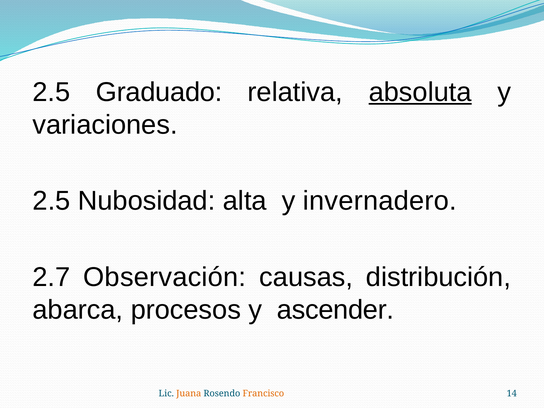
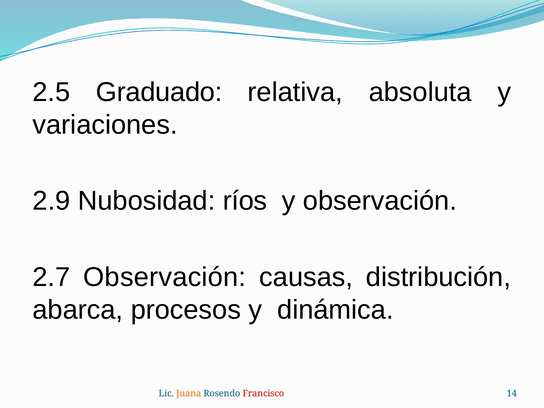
absoluta underline: present -> none
2.5 at (51, 201): 2.5 -> 2.9
alta: alta -> ríos
y invernadero: invernadero -> observación
ascender: ascender -> dinámica
Francisco colour: orange -> red
